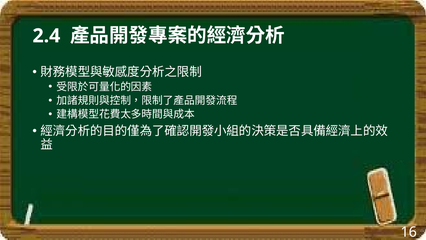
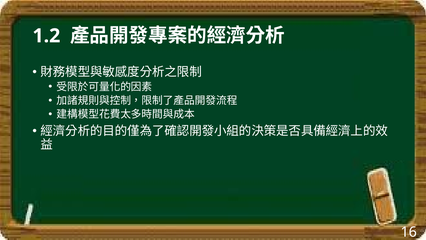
2.4: 2.4 -> 1.2
